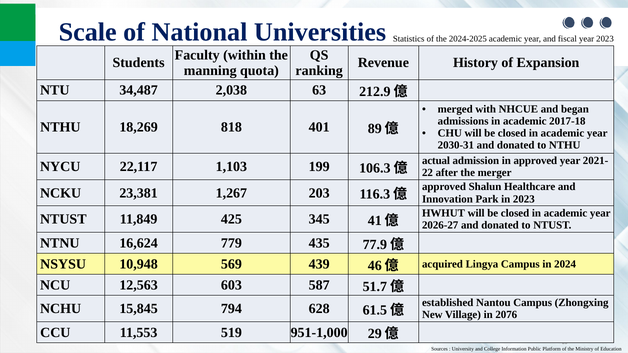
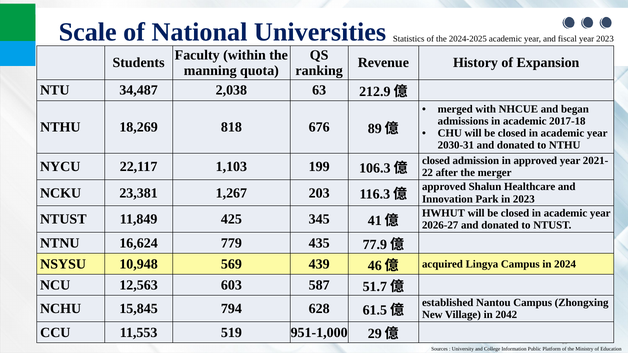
401: 401 -> 676
actual at (436, 161): actual -> closed
2076: 2076 -> 2042
